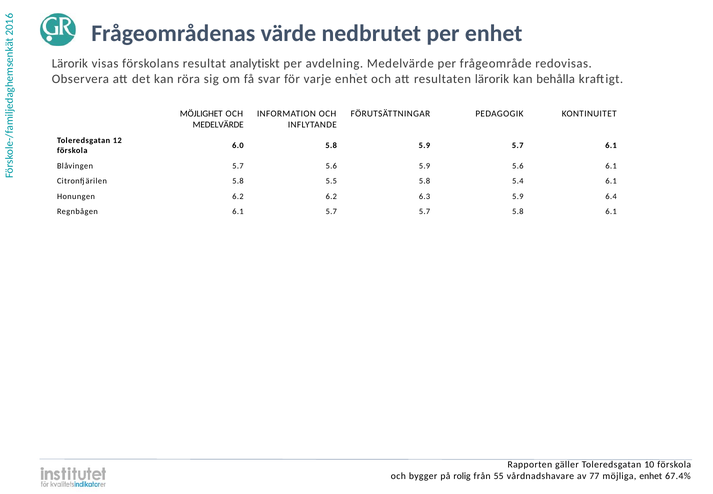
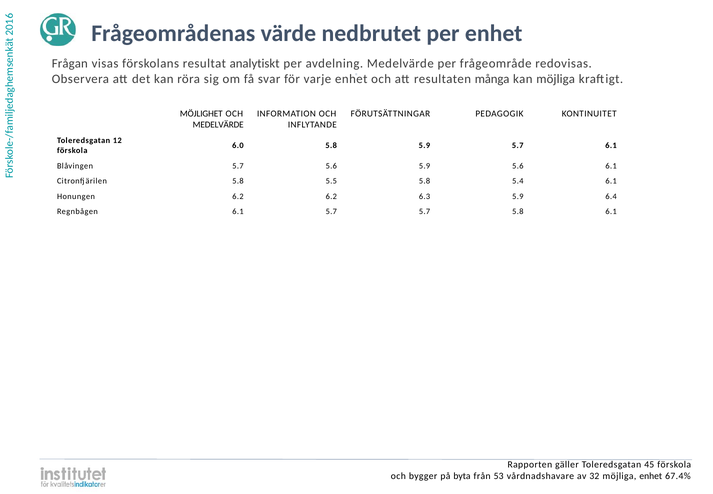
Lärorik at (70, 64): Lärorik -> Frågan
resultaten lärorik: lärorik -> många
kan behålla: behålla -> möjliga
10: 10 -> 45
rolig: rolig -> byta
55: 55 -> 53
77: 77 -> 32
